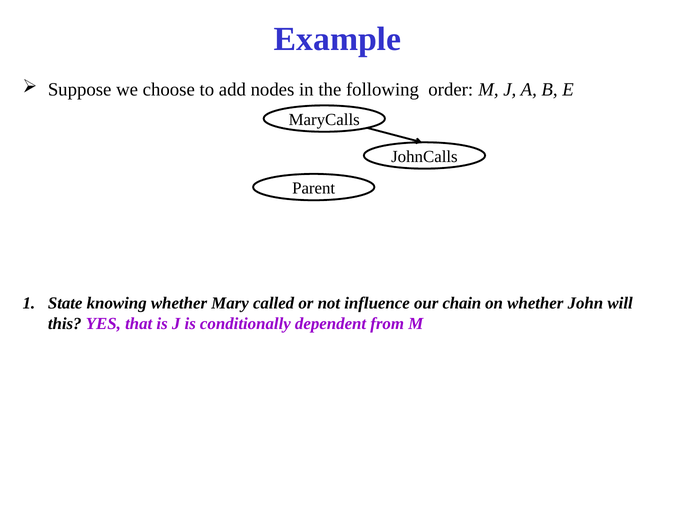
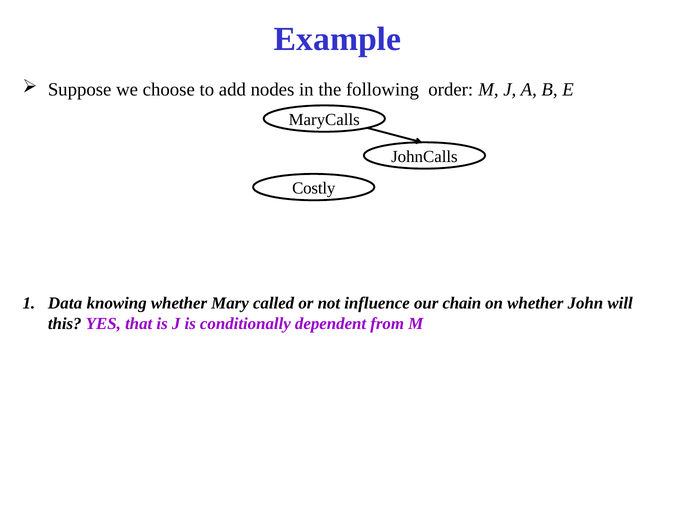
Parent: Parent -> Costly
State: State -> Data
